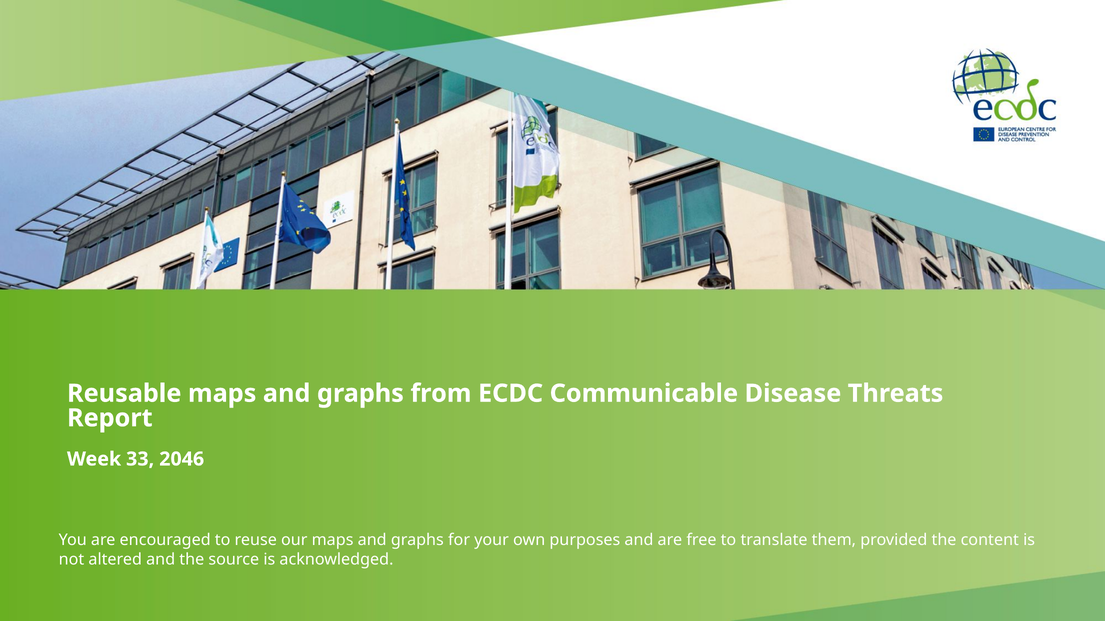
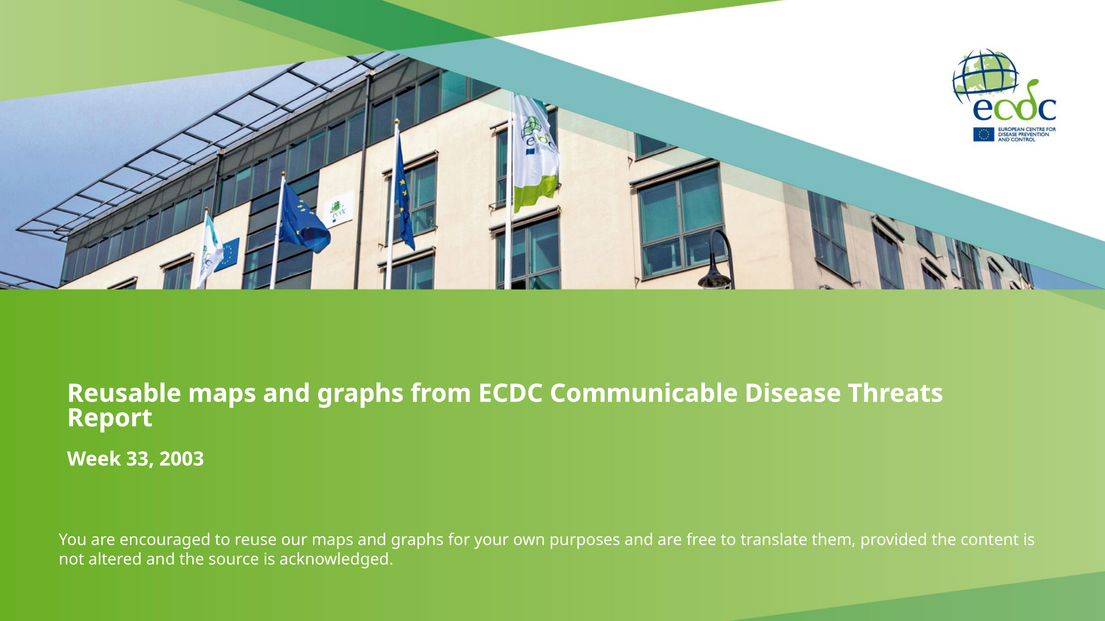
2046: 2046 -> 2003
